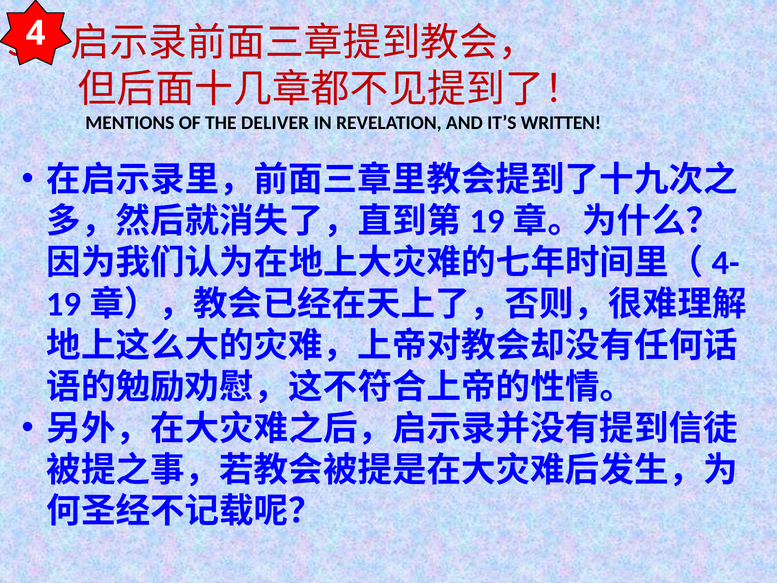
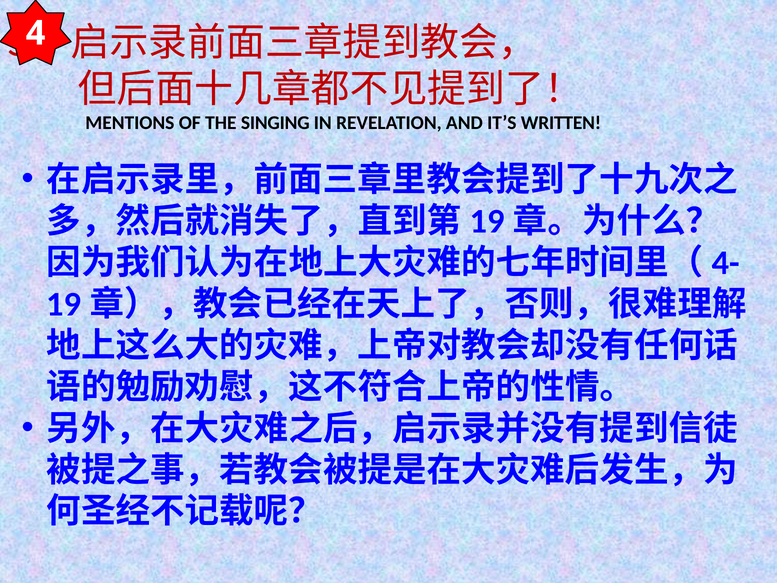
DELIVER: DELIVER -> SINGING
